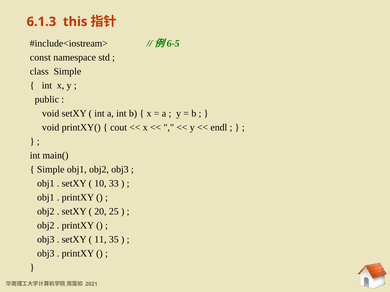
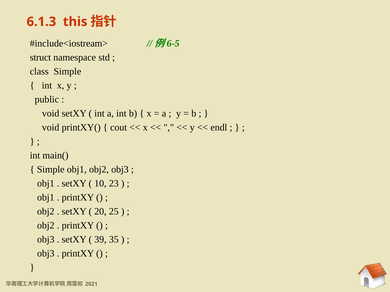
const: const -> struct
33: 33 -> 23
11: 11 -> 39
